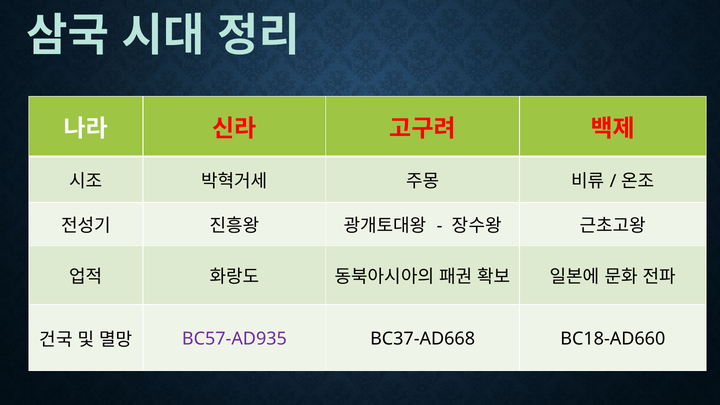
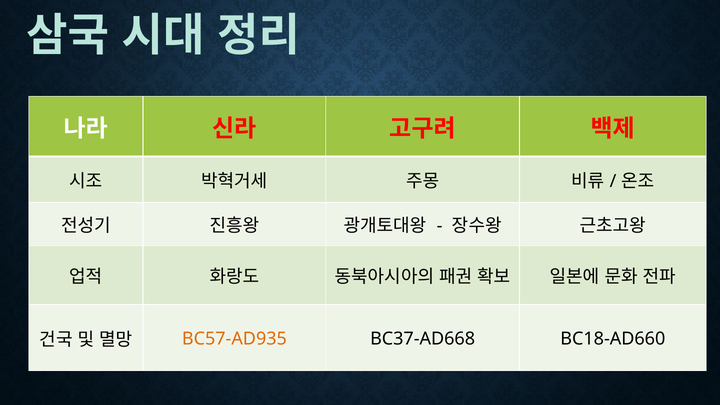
BC57-AD935 colour: purple -> orange
